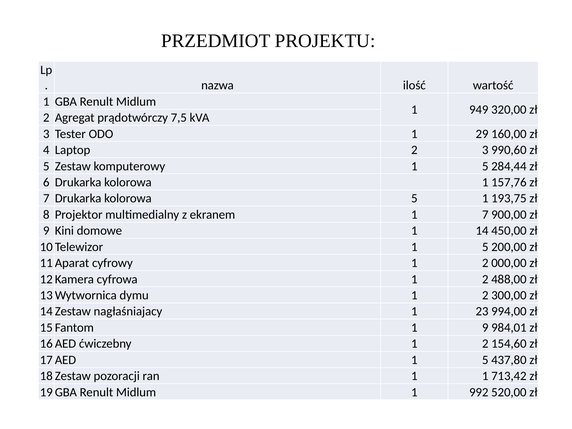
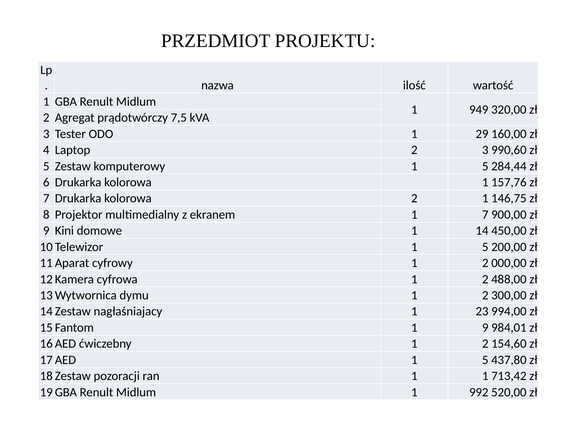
kolorowa 5: 5 -> 2
193,75: 193,75 -> 146,75
